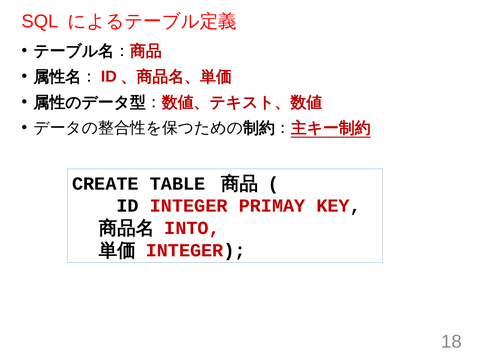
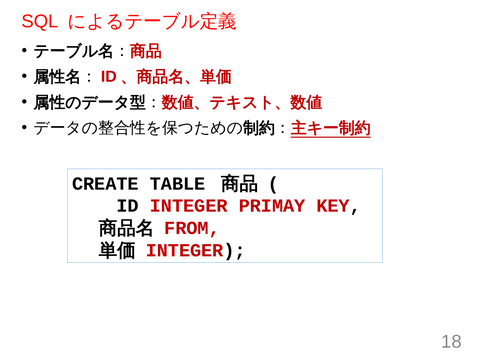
INTO: INTO -> FROM
